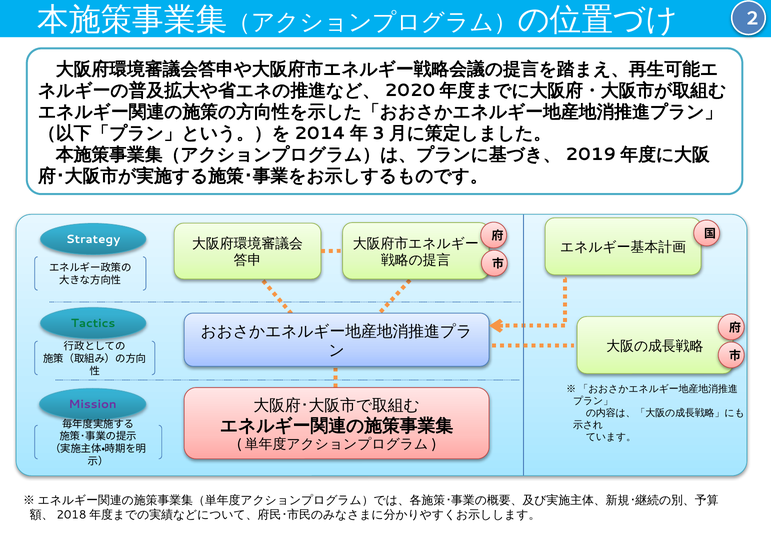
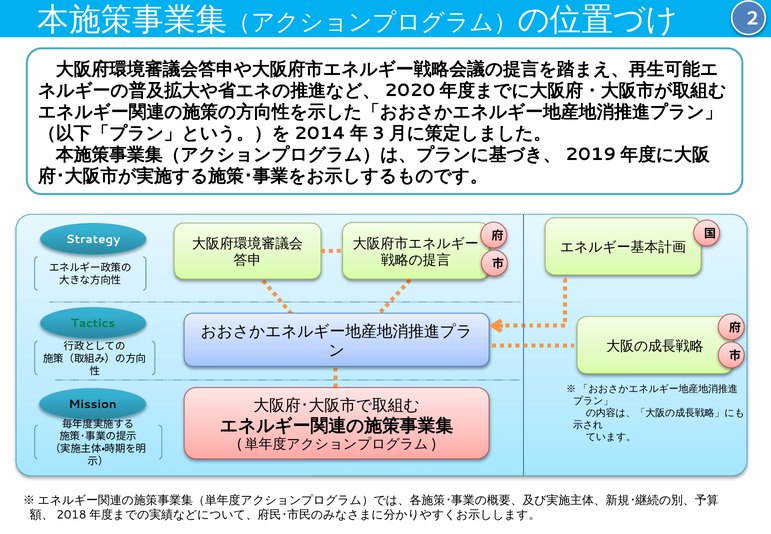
Mission colour: purple -> black
